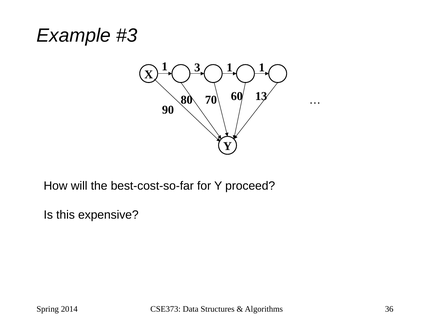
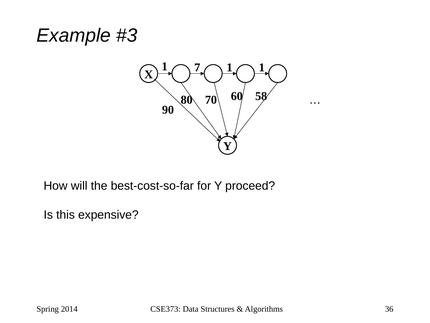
3: 3 -> 7
13: 13 -> 58
